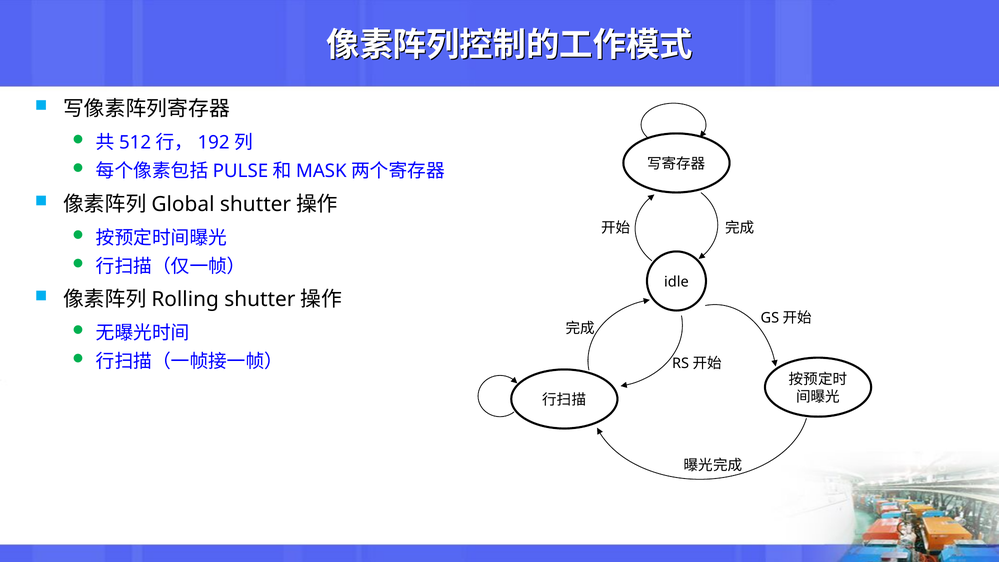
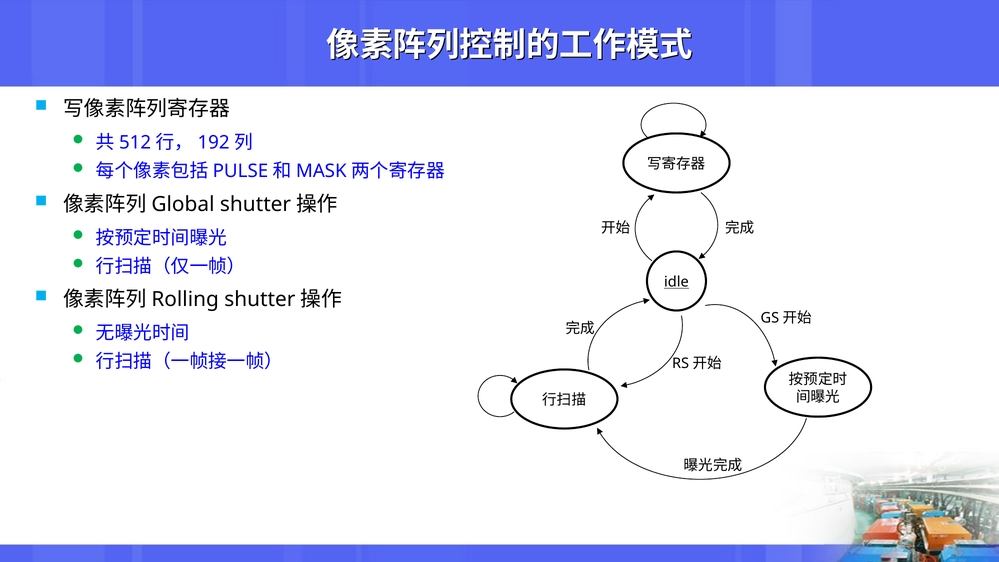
idle underline: none -> present
